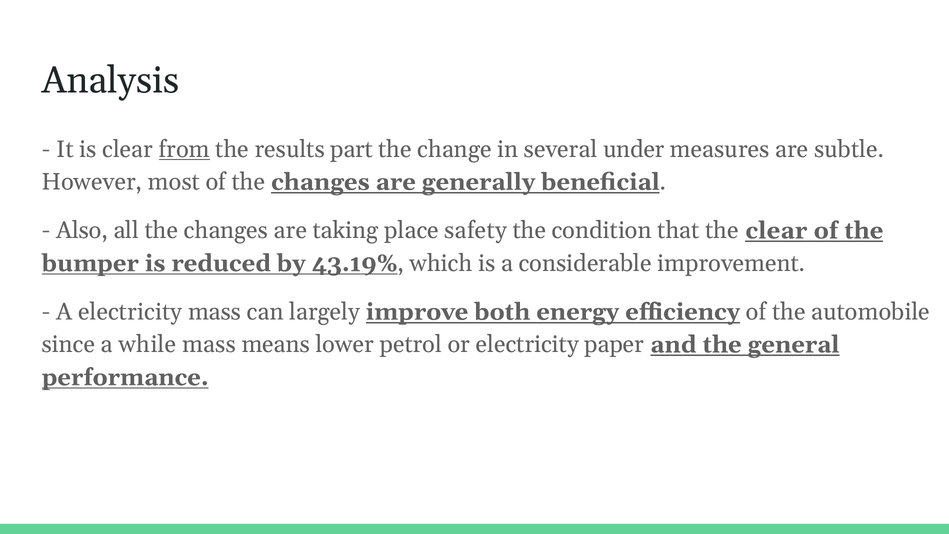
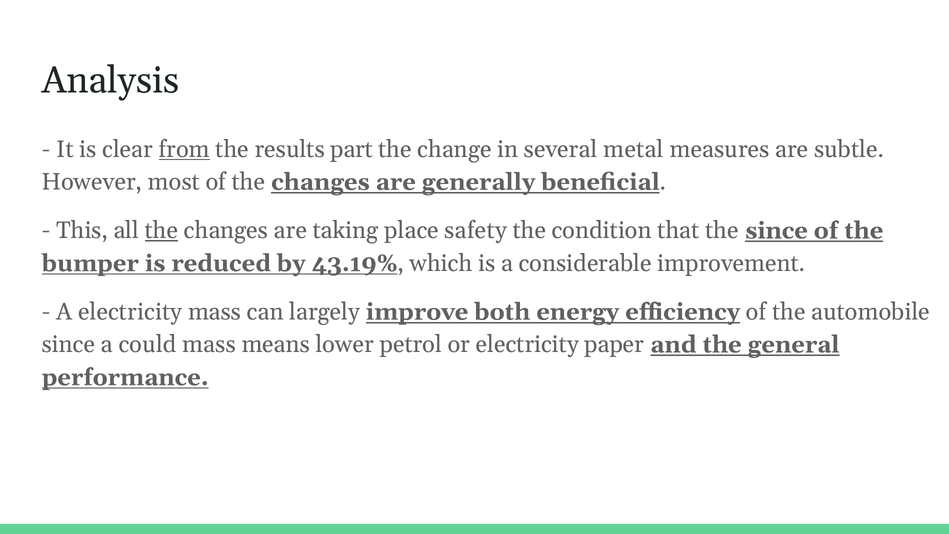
under: under -> metal
Also: Also -> This
the at (162, 231) underline: none -> present
the clear: clear -> since
while: while -> could
